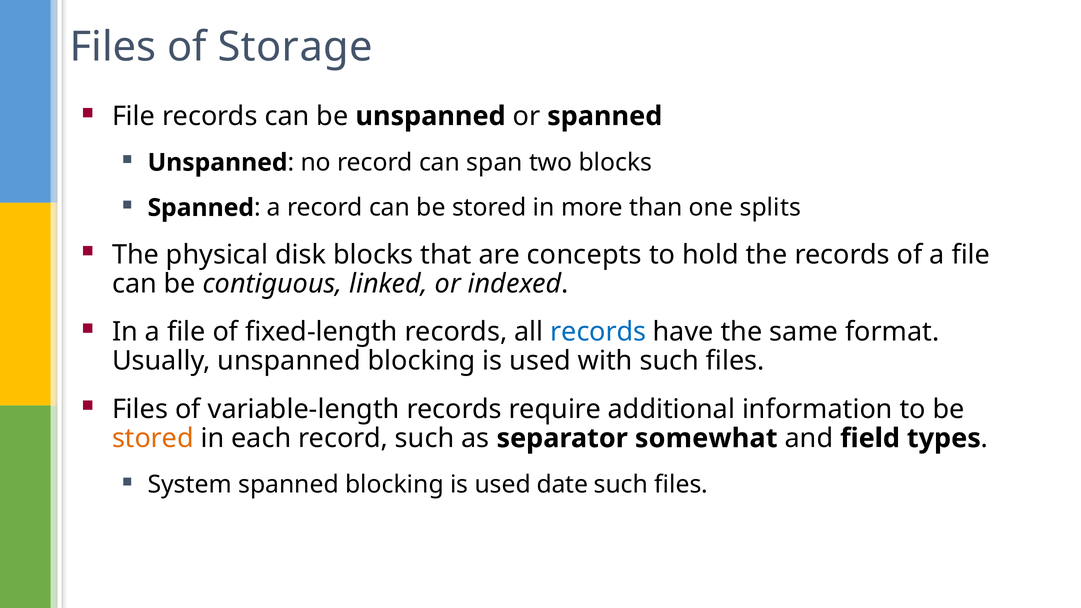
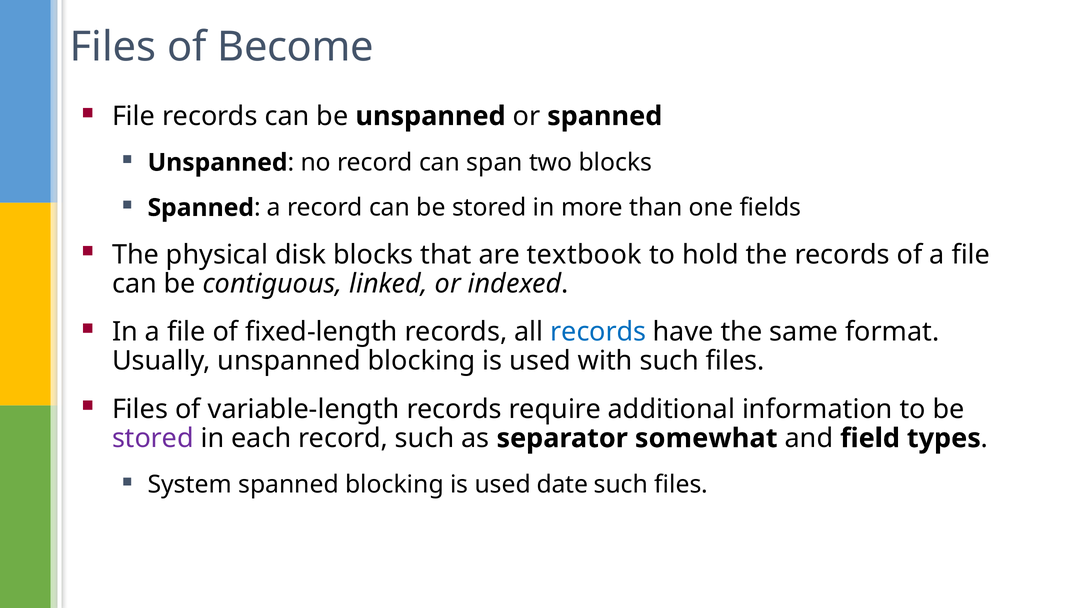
Storage: Storage -> Become
splits: splits -> fields
concepts: concepts -> textbook
stored at (153, 438) colour: orange -> purple
